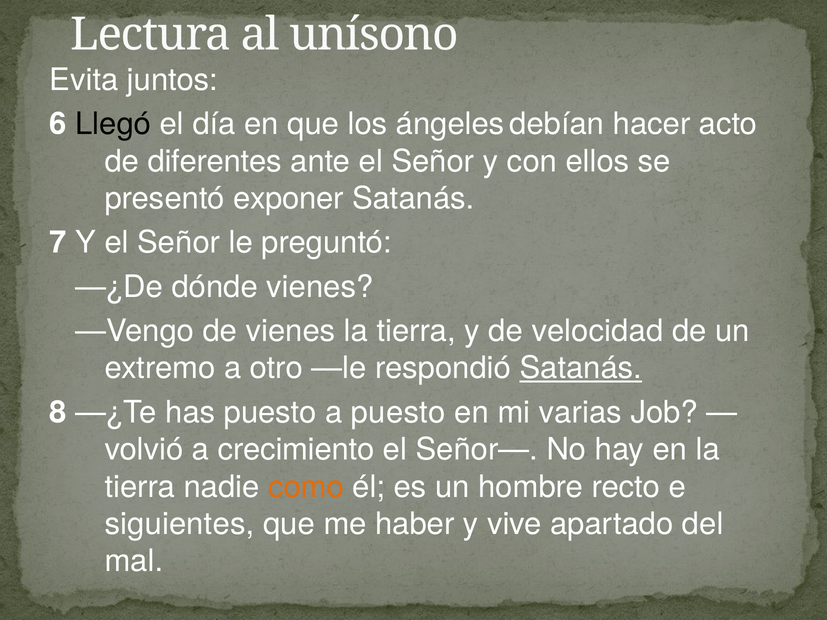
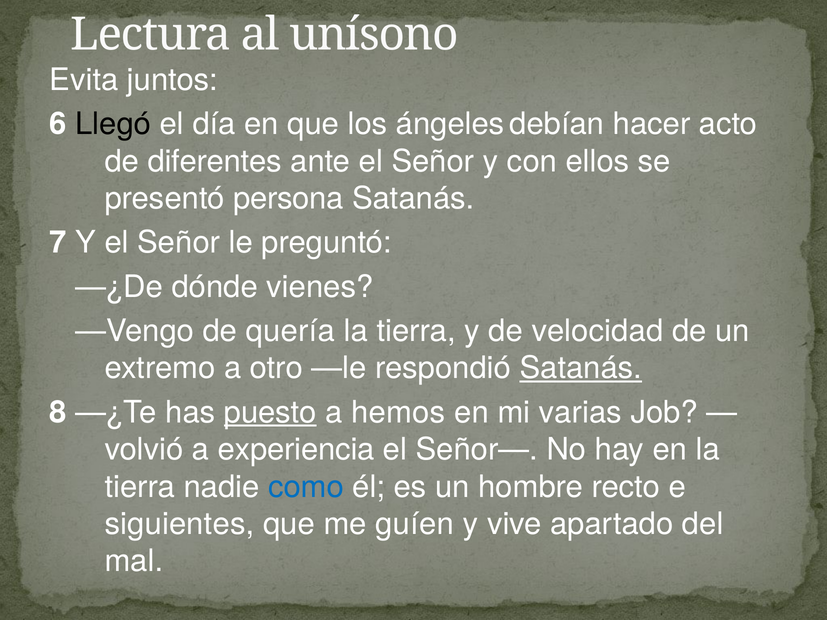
exponer: exponer -> persona
de vienes: vienes -> quería
puesto at (270, 412) underline: none -> present
a puesto: puesto -> hemos
crecimiento: crecimiento -> experiencia
como colour: orange -> blue
haber: haber -> guíen
